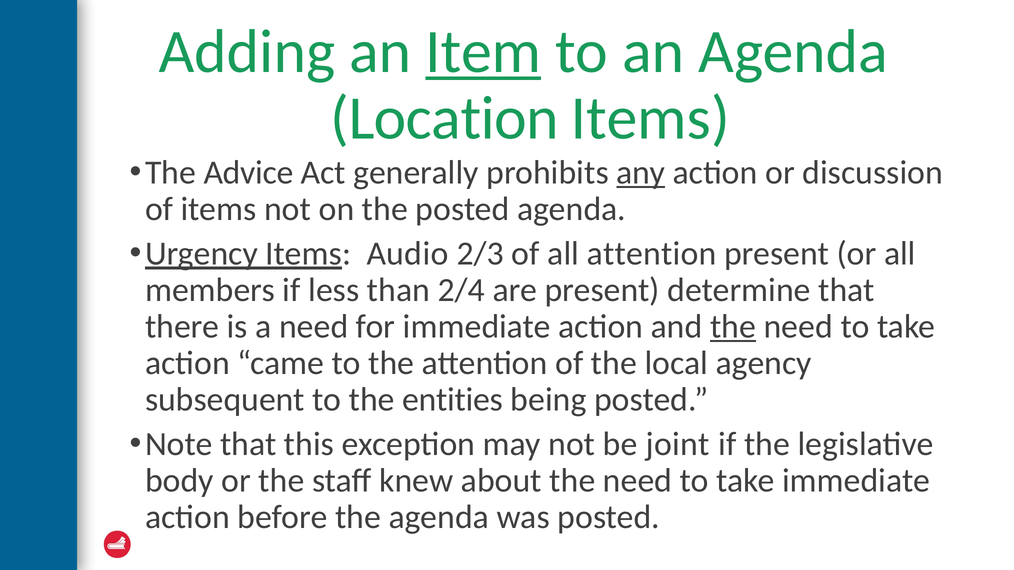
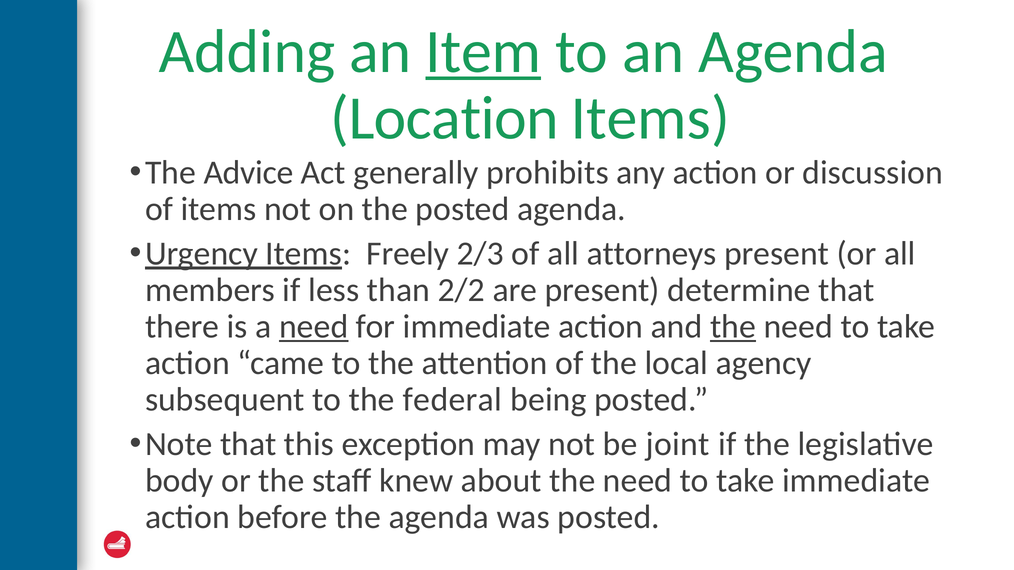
any underline: present -> none
Audio: Audio -> Freely
all attention: attention -> attorneys
2/4: 2/4 -> 2/2
need at (314, 327) underline: none -> present
entities: entities -> federal
